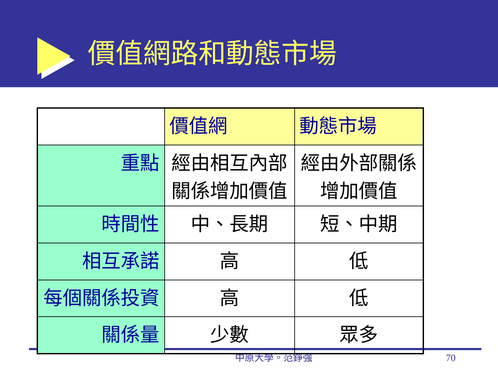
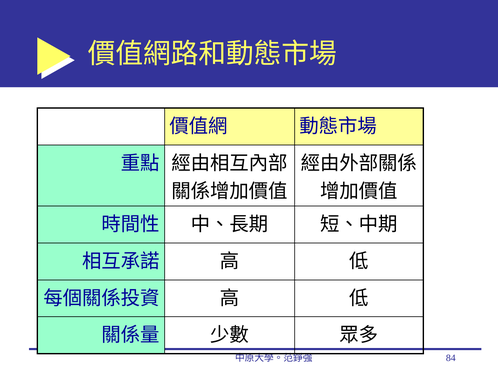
70: 70 -> 84
